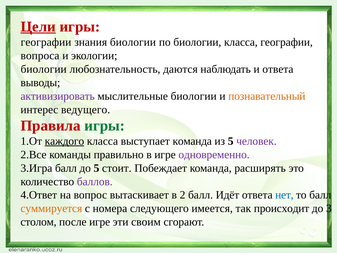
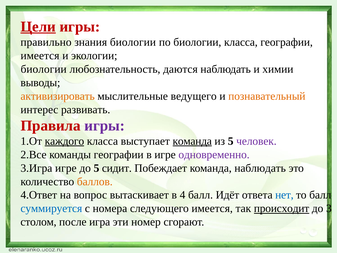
географии at (46, 42): географии -> правильно
вопроса at (40, 56): вопроса -> имеется
и ответа: ответа -> химии
активизировать colour: purple -> orange
мыслительные биологии: биологии -> ведущего
ведущего: ведущего -> развивать
игры at (105, 125) colour: green -> purple
команда at (192, 141) underline: none -> present
команды правильно: правильно -> географии
3.Игра балл: балл -> игре
стоит: стоит -> сидит
команда расширять: расширять -> наблюдать
баллов colour: purple -> orange
2: 2 -> 4
суммируется colour: orange -> blue
происходит underline: none -> present
после игре: игре -> игра
своим: своим -> номер
